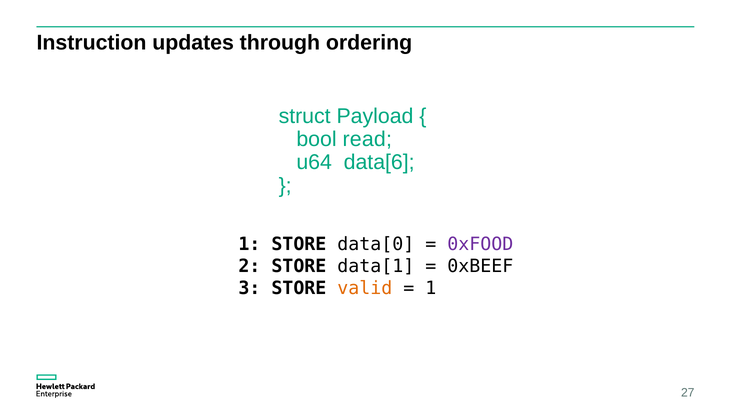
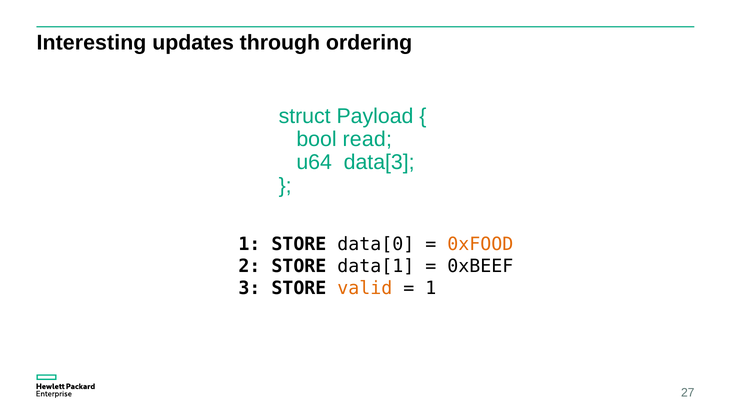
Instruction: Instruction -> Interesting
data[6: data[6 -> data[3
0xFOOD colour: purple -> orange
